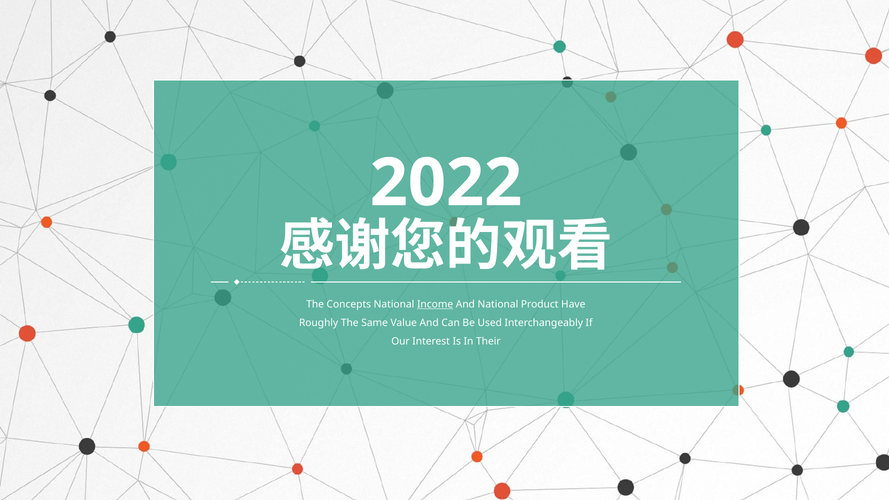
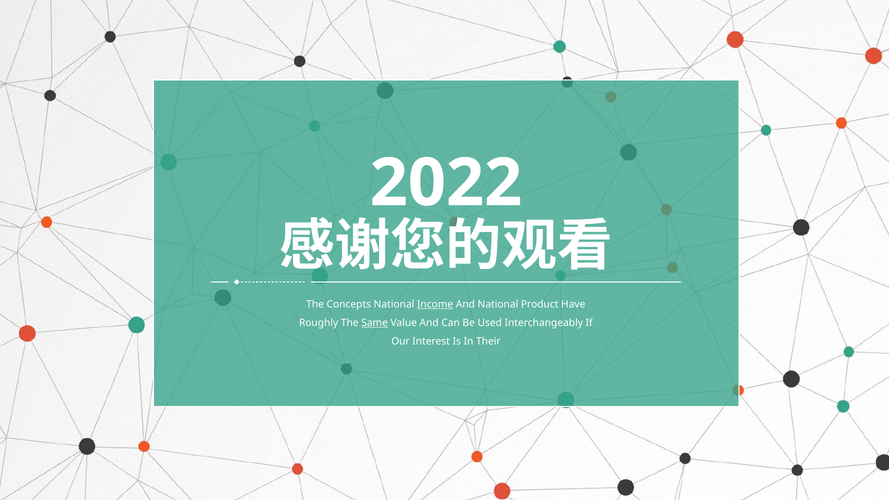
Same underline: none -> present
